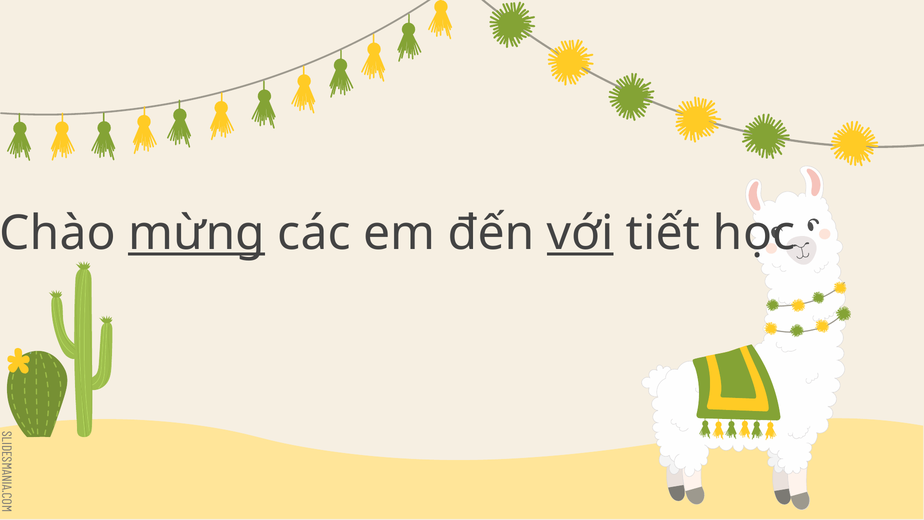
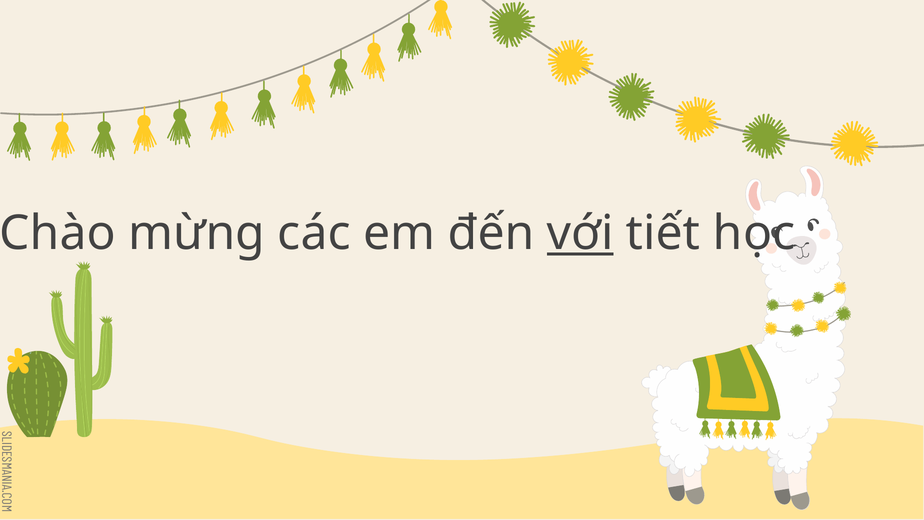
mừng underline: present -> none
